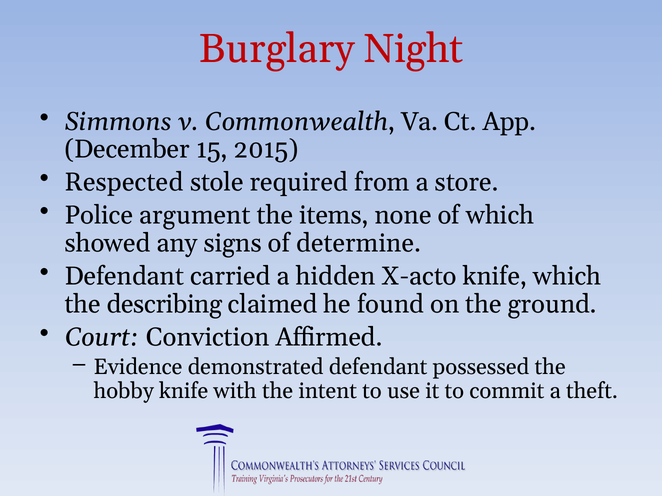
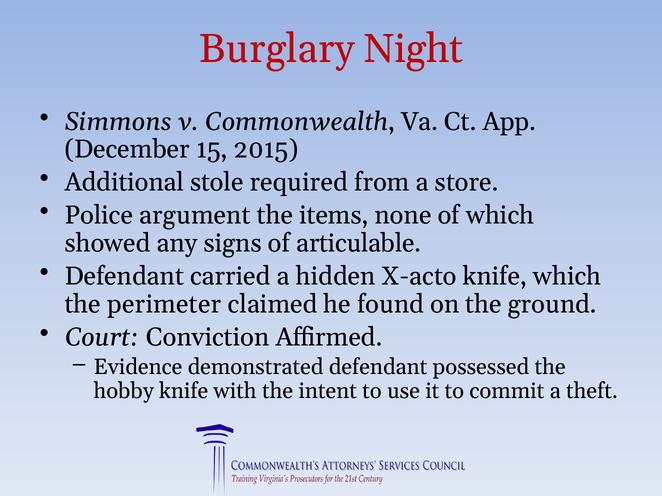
Respected: Respected -> Additional
determine: determine -> articulable
describing: describing -> perimeter
